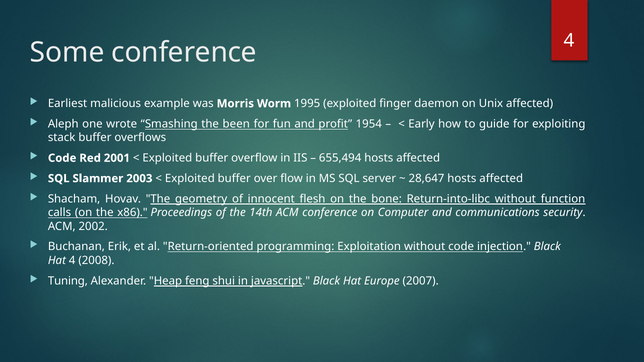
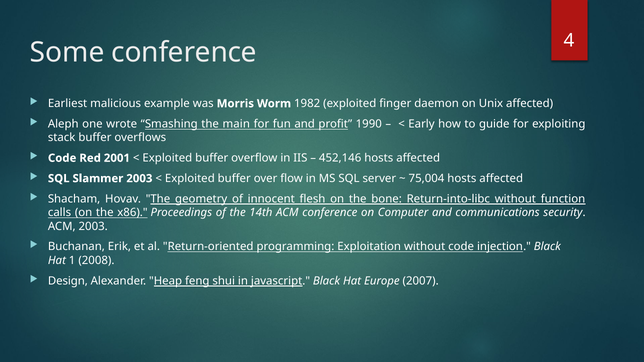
1995: 1995 -> 1982
been: been -> main
1954: 1954 -> 1990
655,494: 655,494 -> 452,146
28,647: 28,647 -> 75,004
ACM 2002: 2002 -> 2003
Hat 4: 4 -> 1
Tuning: Tuning -> Design
